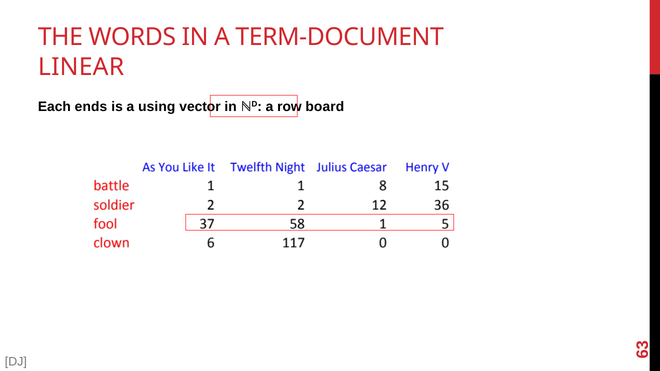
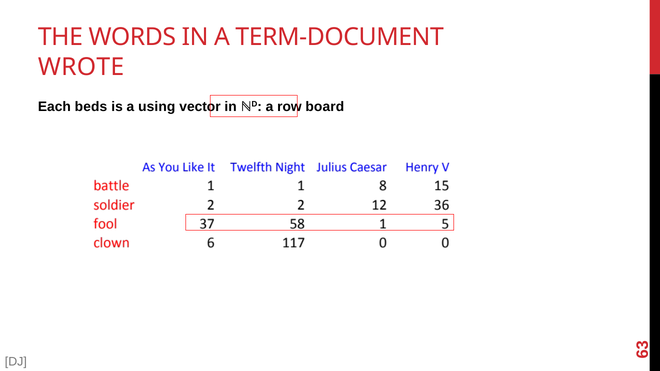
LINEAR: LINEAR -> WROTE
ends: ends -> beds
